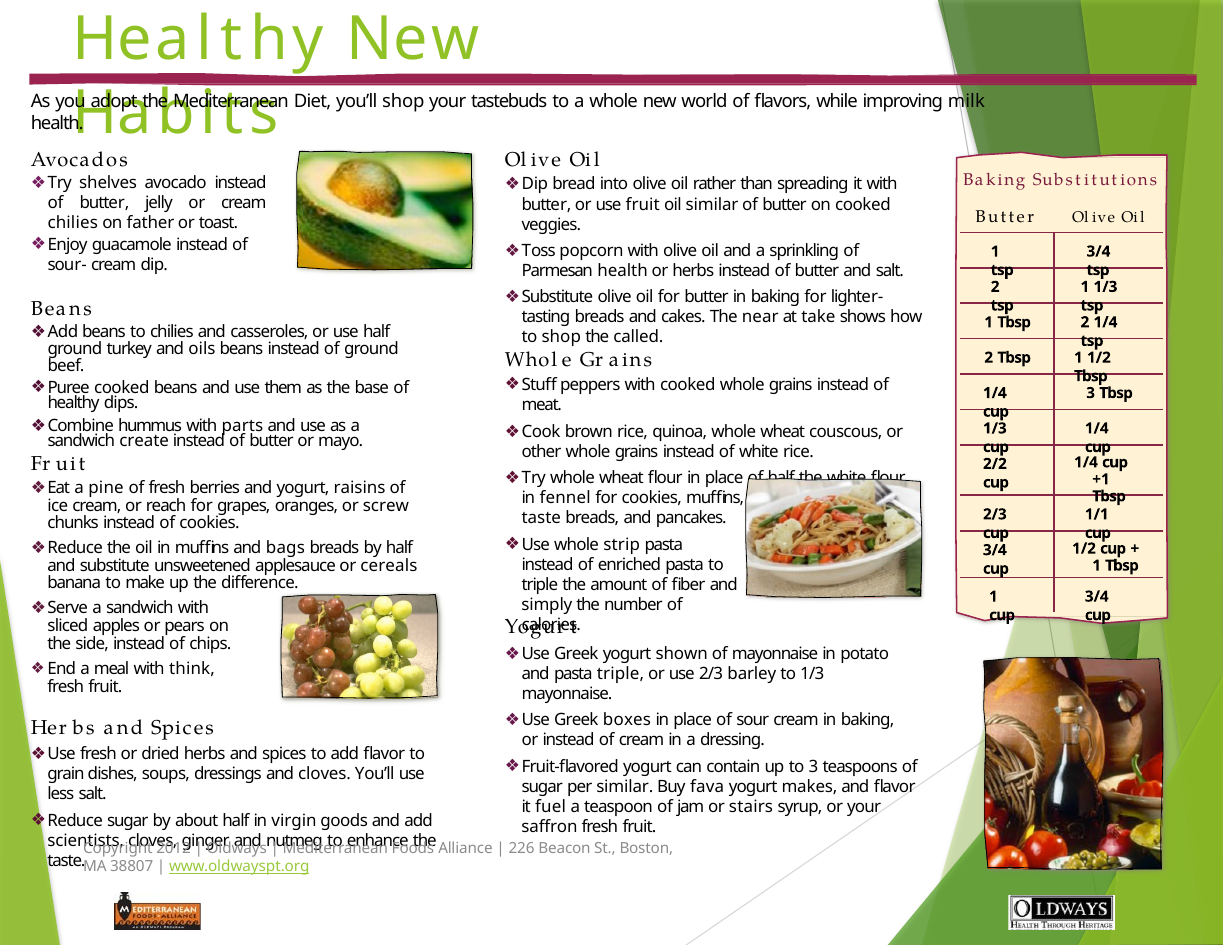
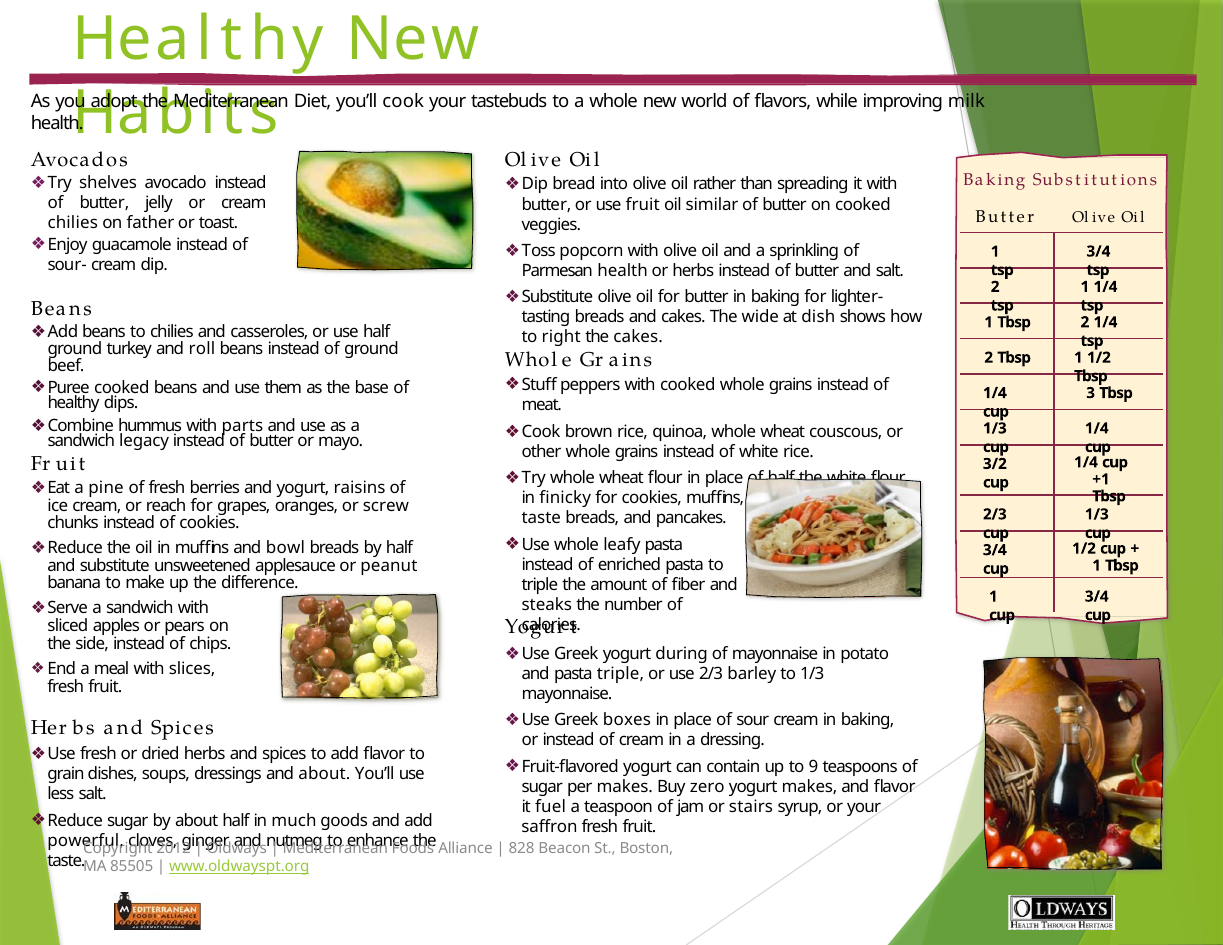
you’ll shop: shop -> cook
1 1/3: 1/3 -> 1/4
near: near -> wide
take: take -> dish
to shop: shop -> right
the called: called -> cakes
oils: oils -> roll
create: create -> legacy
2/2: 2/2 -> 3/2
fennel: fennel -> finicky
1/1 at (1097, 514): 1/1 -> 1/3
strip: strip -> leafy
bags: bags -> bowl
cereals: cereals -> peanut
simply: simply -> steaks
shown: shown -> during
think: think -> slices
to 3: 3 -> 9
and cloves: cloves -> about
per similar: similar -> makes
fava: fava -> zero
virgin: virgin -> much
scientists: scientists -> powerful
226: 226 -> 828
38807: 38807 -> 85505
